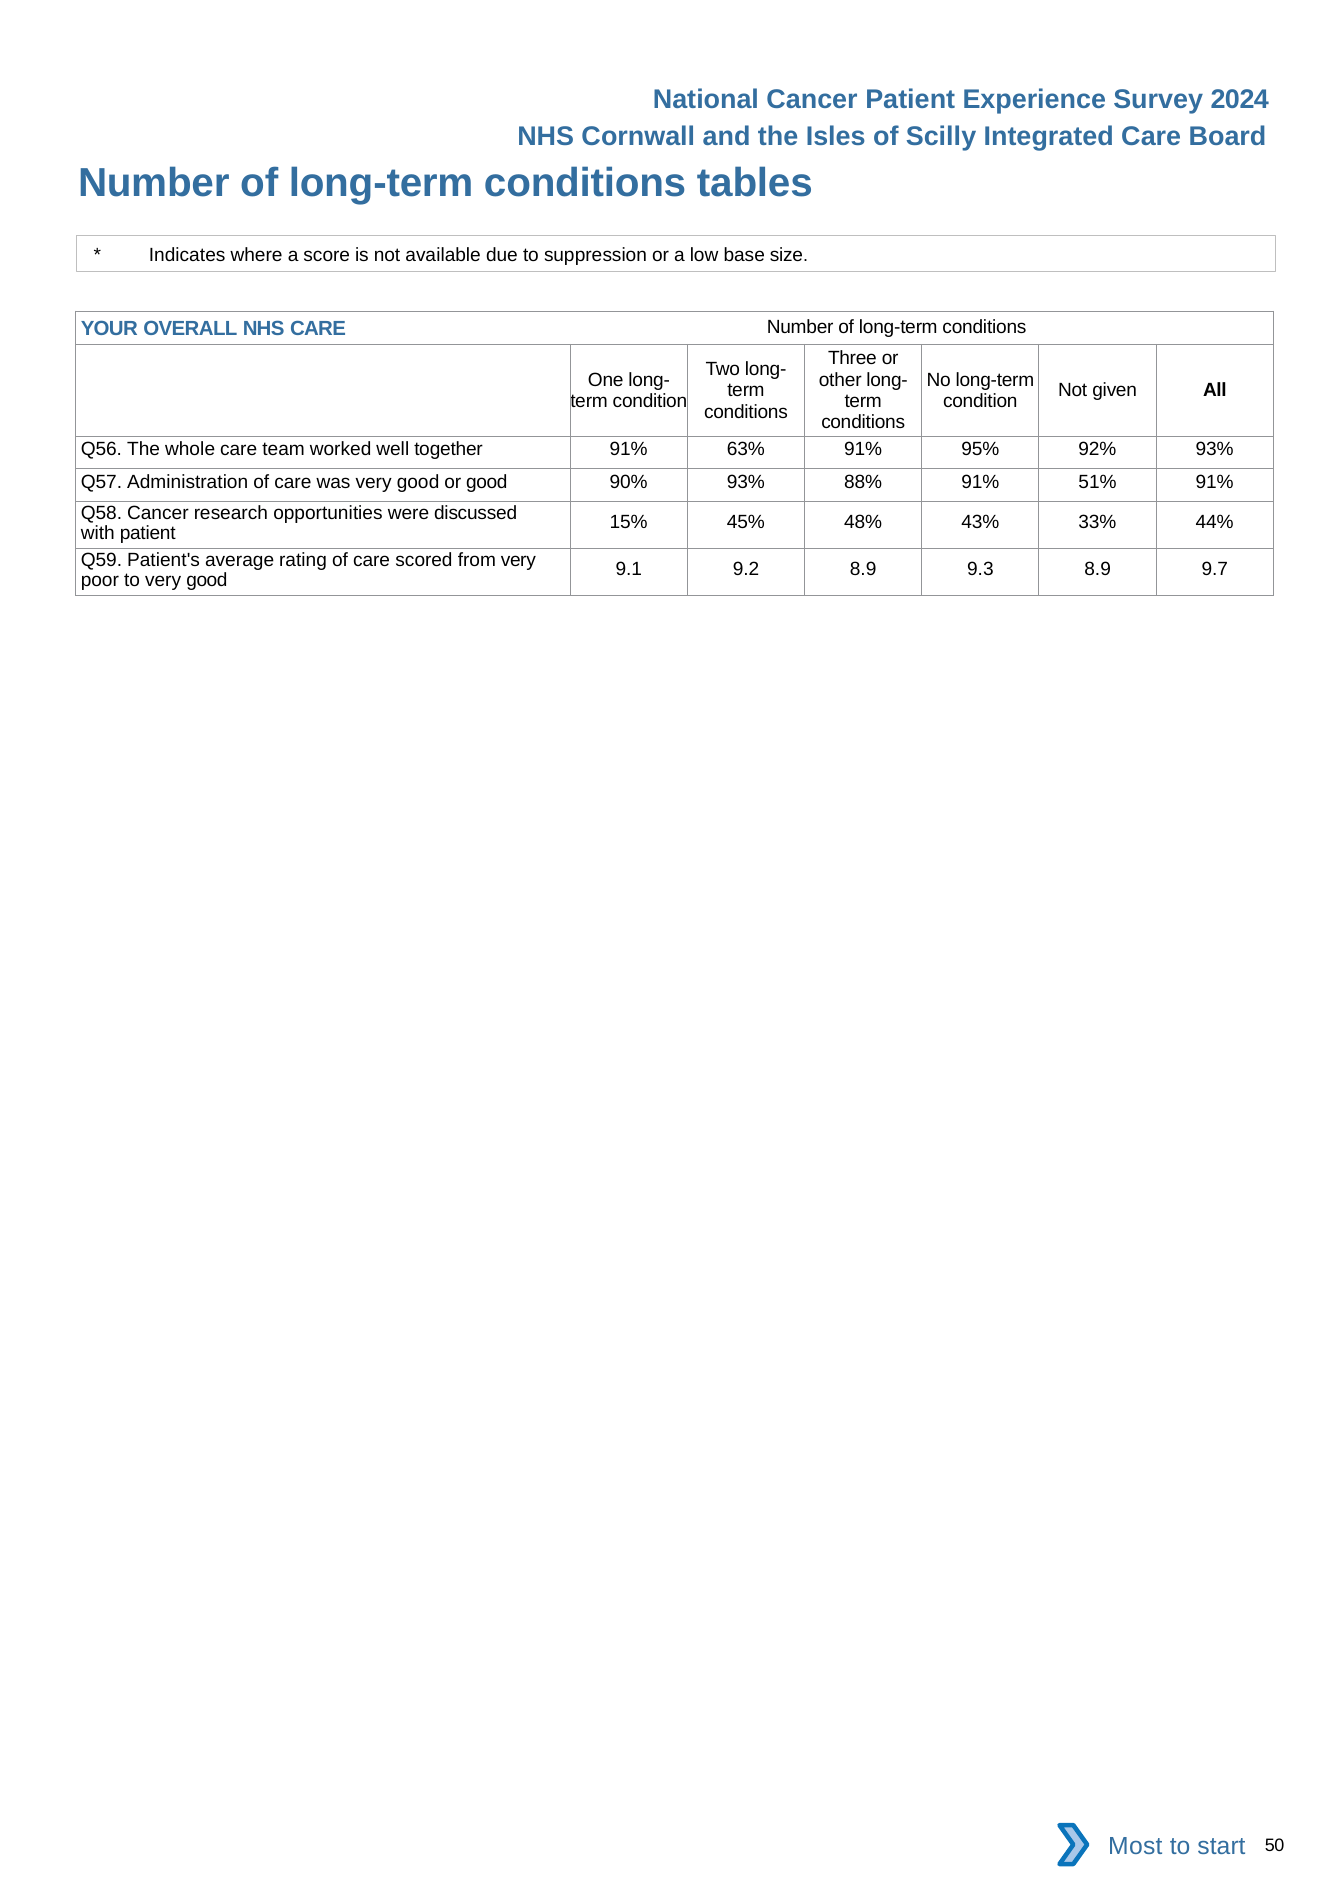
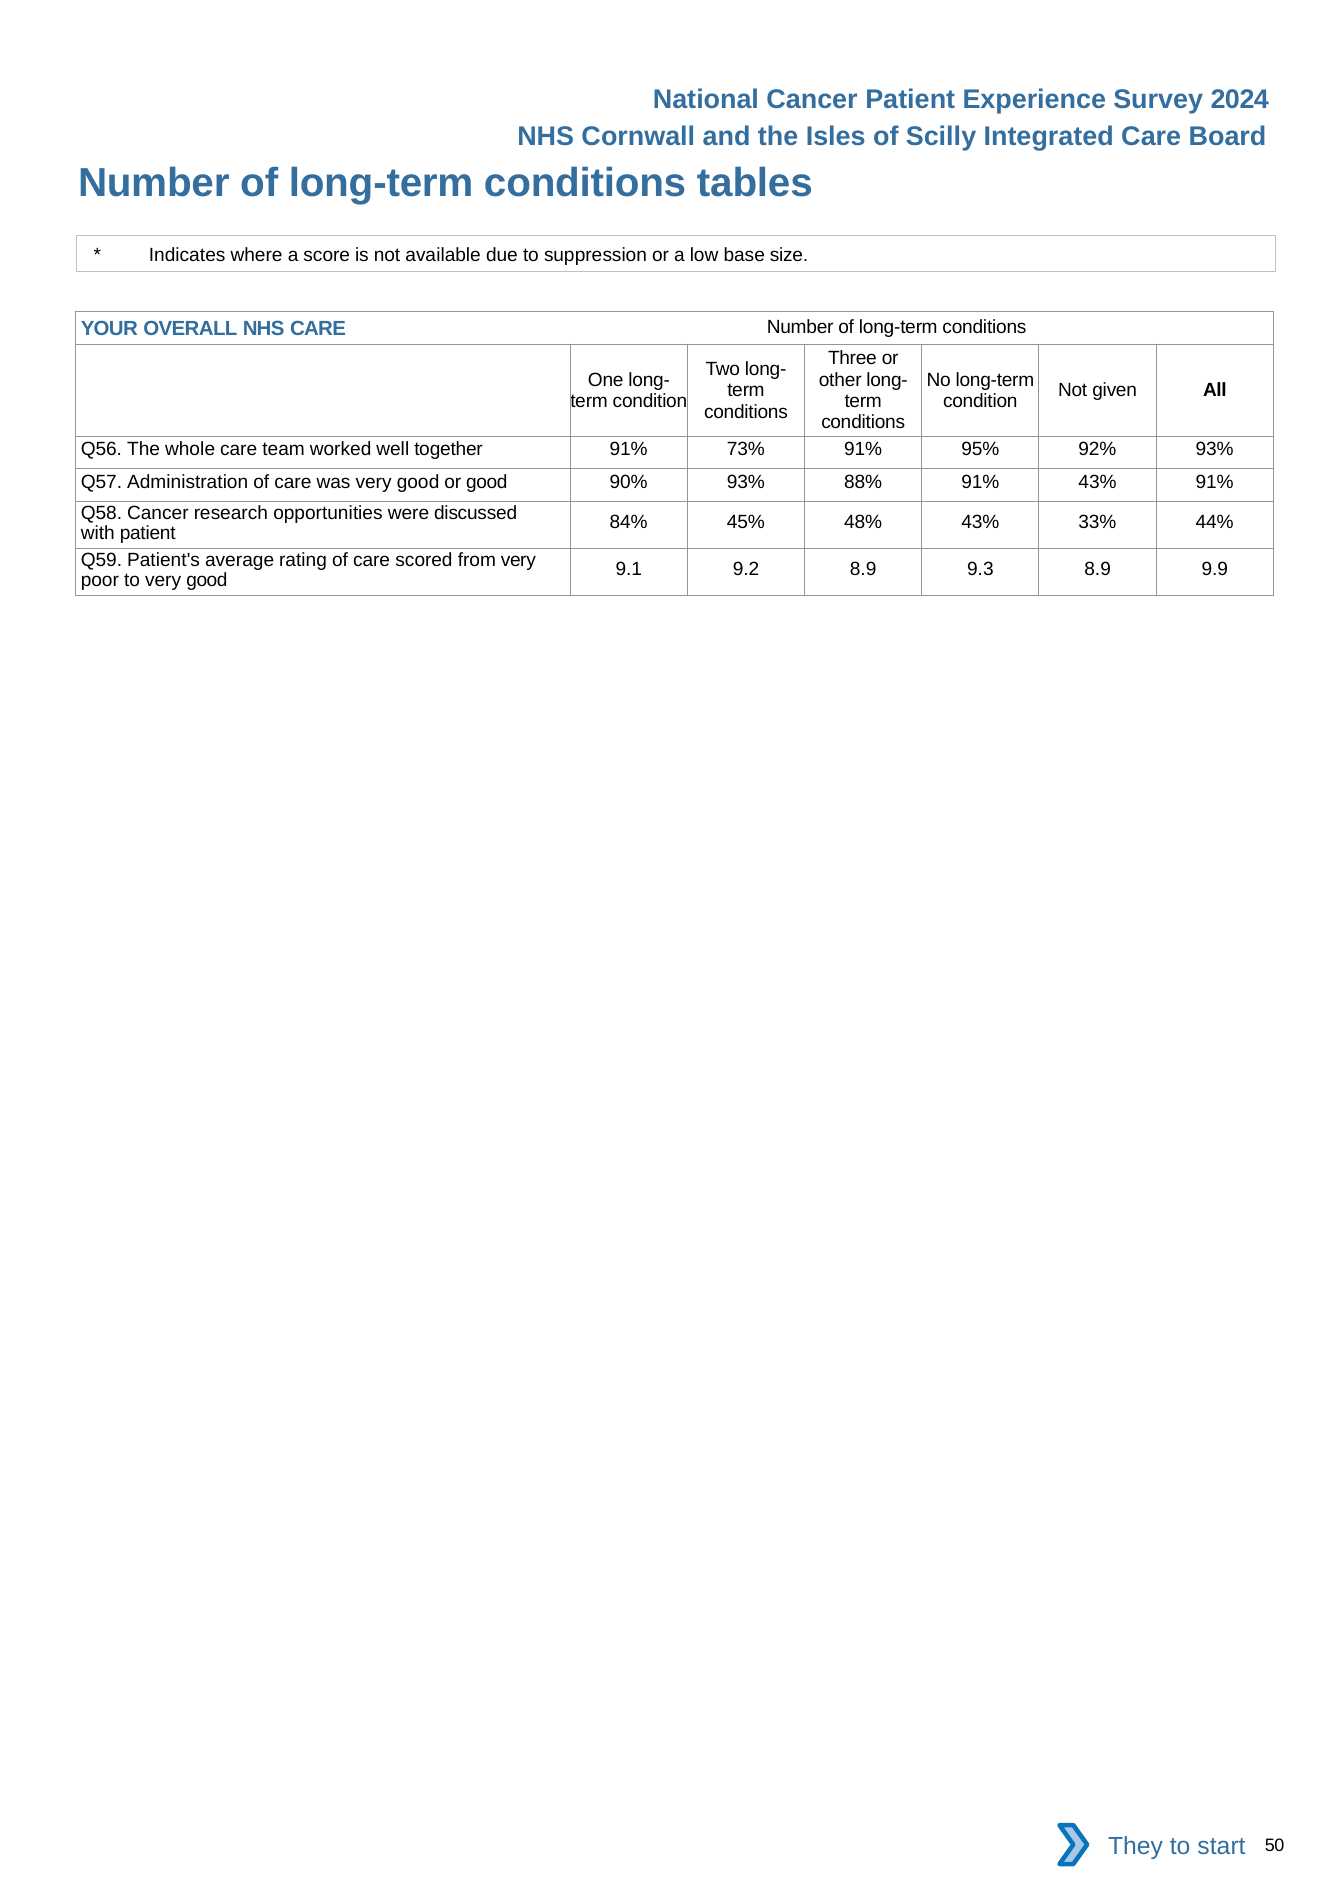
63%: 63% -> 73%
91% 51%: 51% -> 43%
15%: 15% -> 84%
9.7: 9.7 -> 9.9
Most: Most -> They
